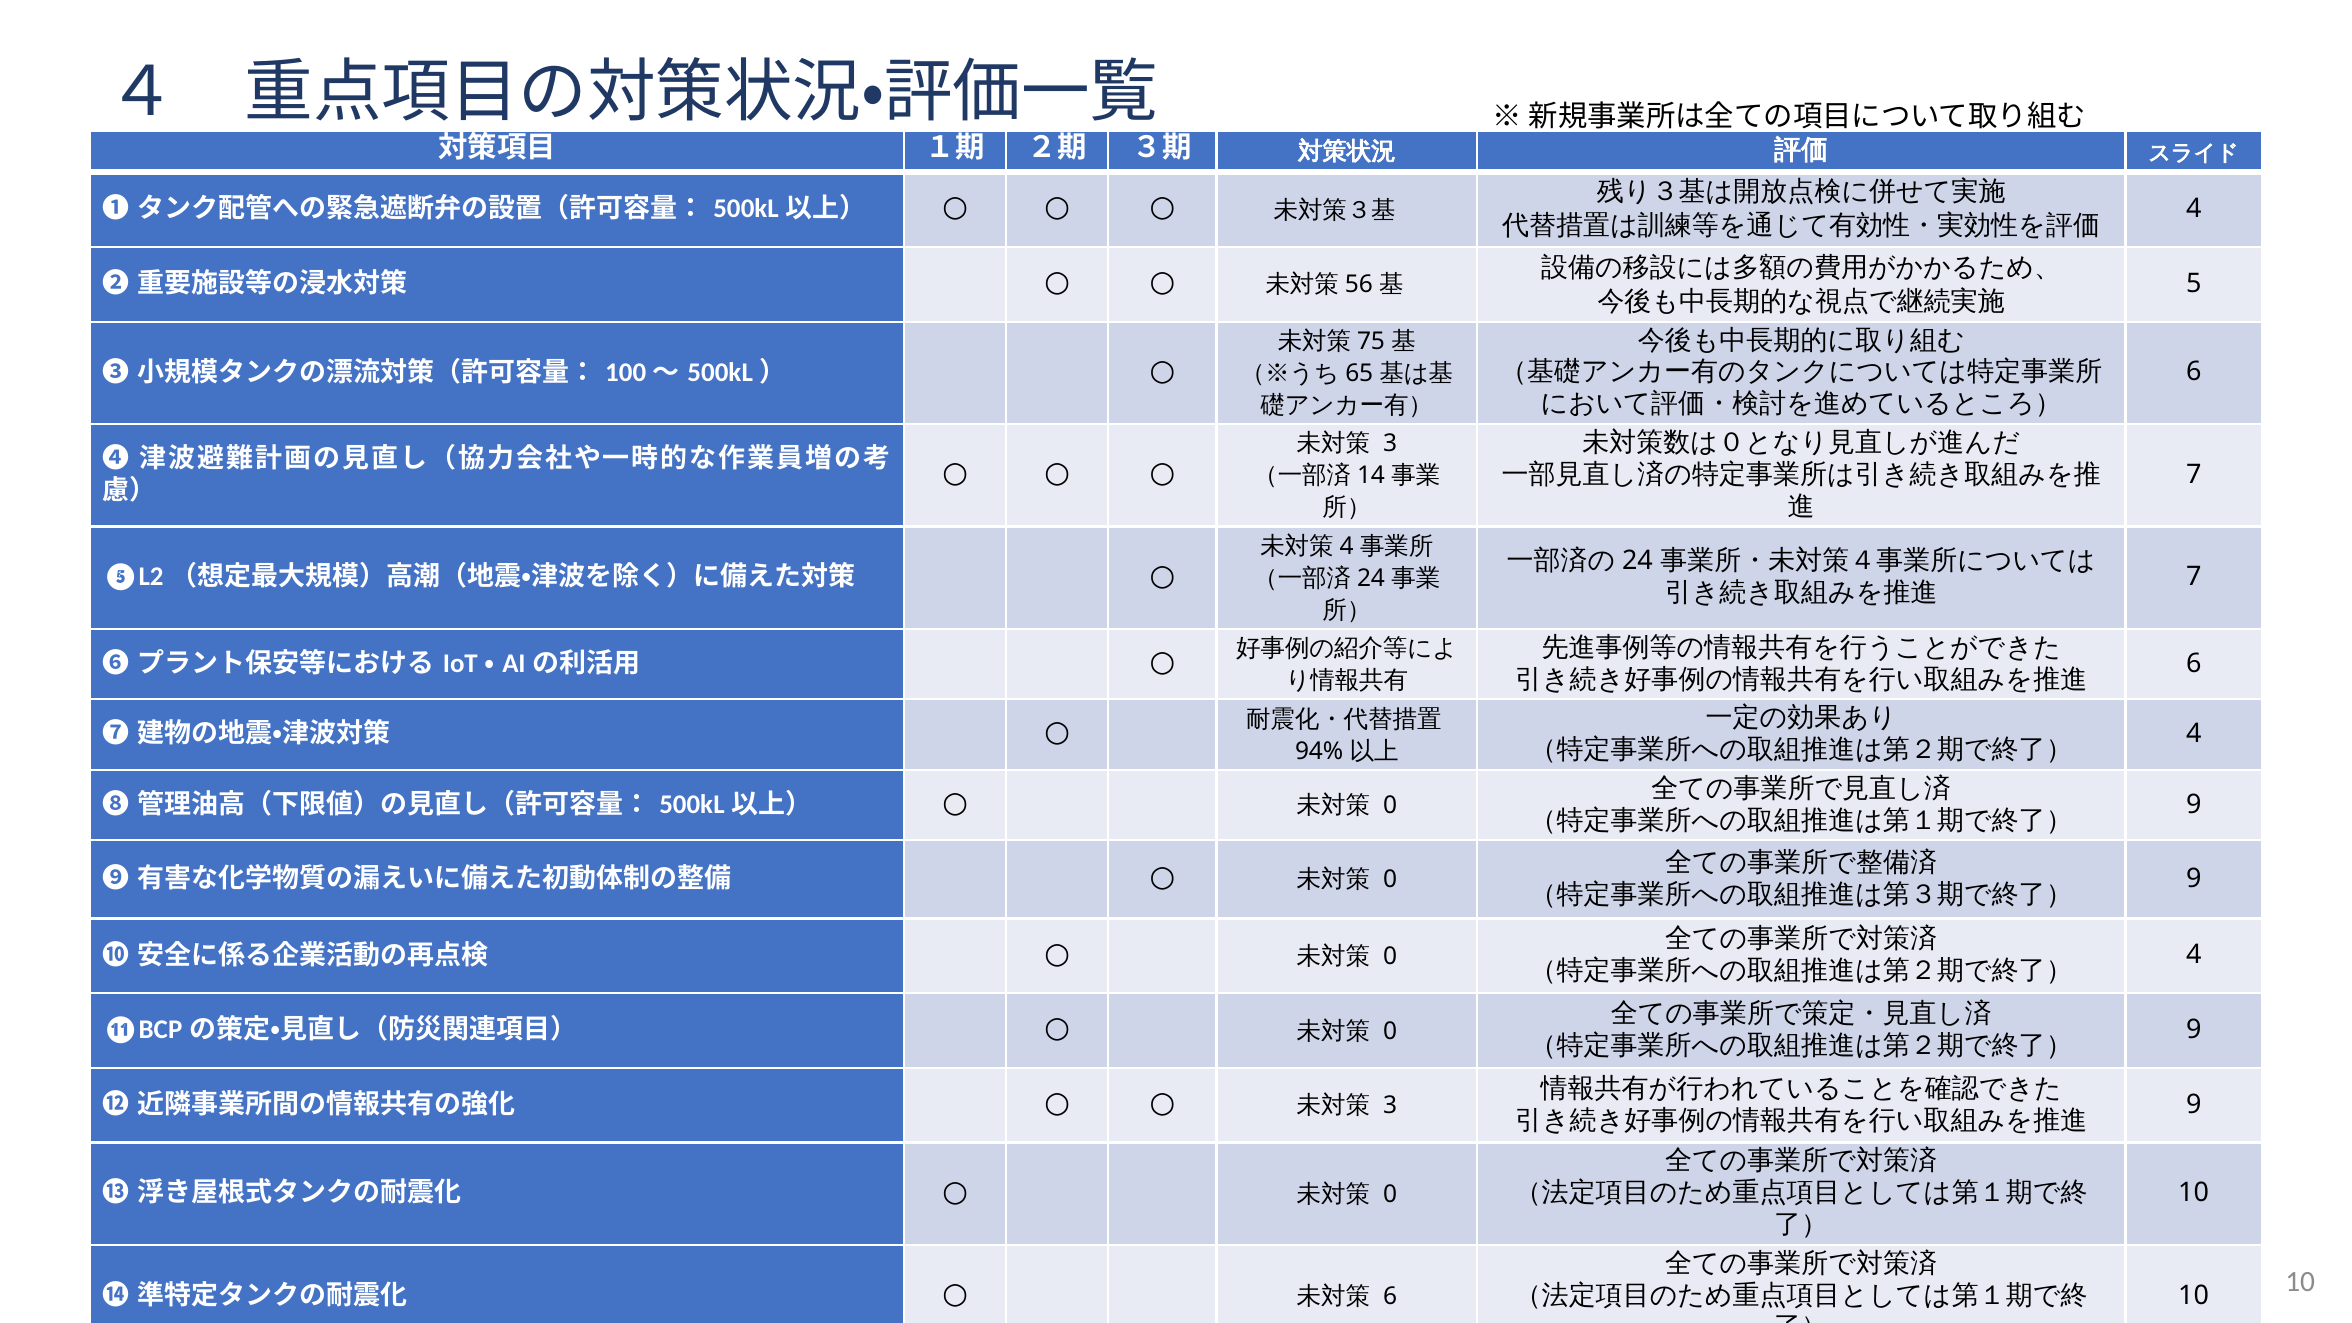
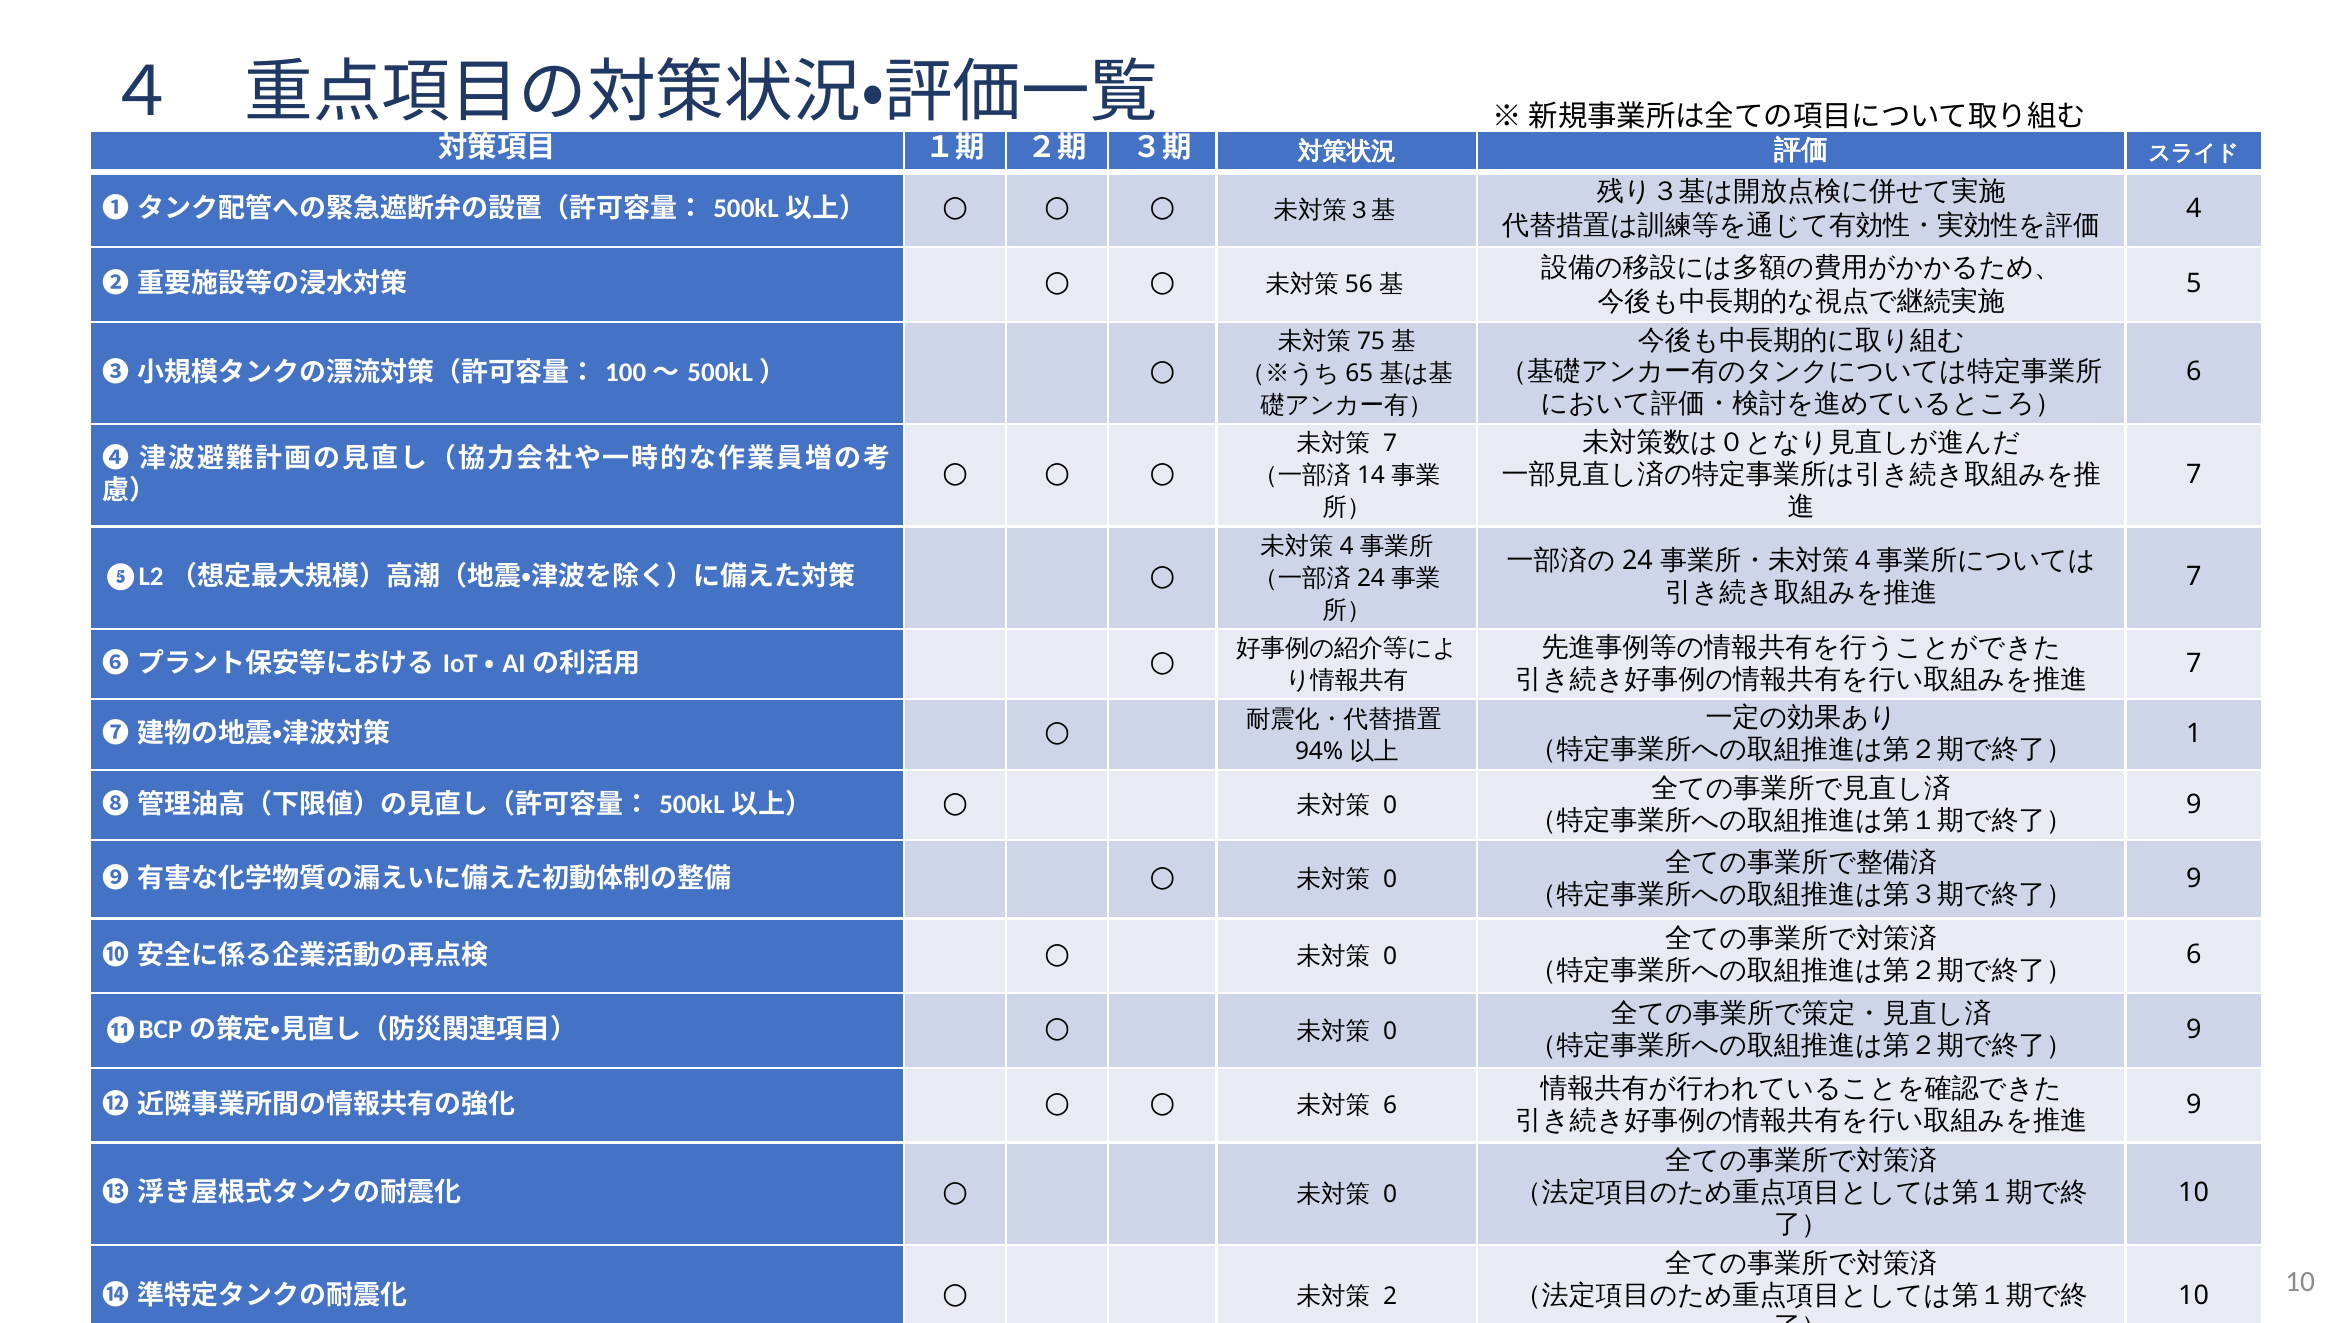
3 at (1390, 444): 3 -> 7
6 at (2194, 663): 6 -> 7
4 at (2194, 734): 4 -> 1
4 at (2194, 955): 4 -> 6
3 at (1390, 1106): 3 -> 6
6 at (1390, 1296): 6 -> 2
